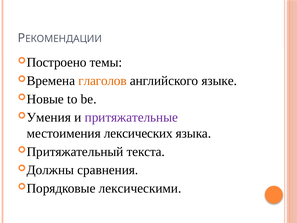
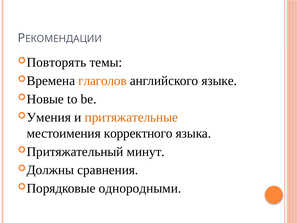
Построено: Построено -> Повторять
притяжательные colour: purple -> orange
лексических: лексических -> корректного
текста: текста -> минут
лексическими: лексическими -> однородными
